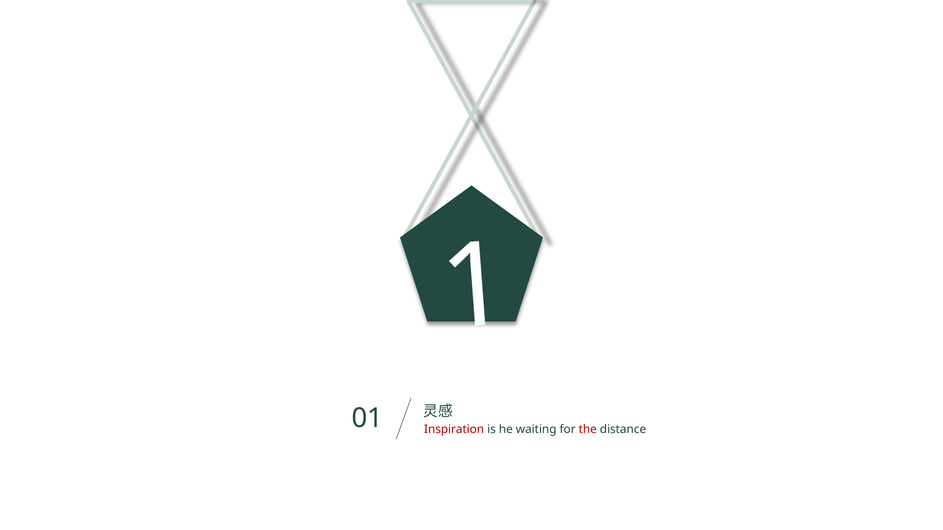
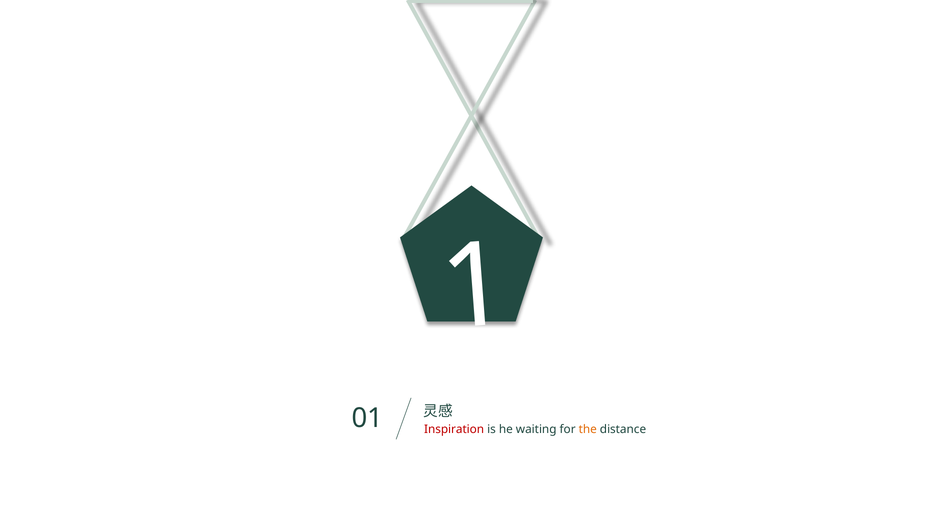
the colour: red -> orange
